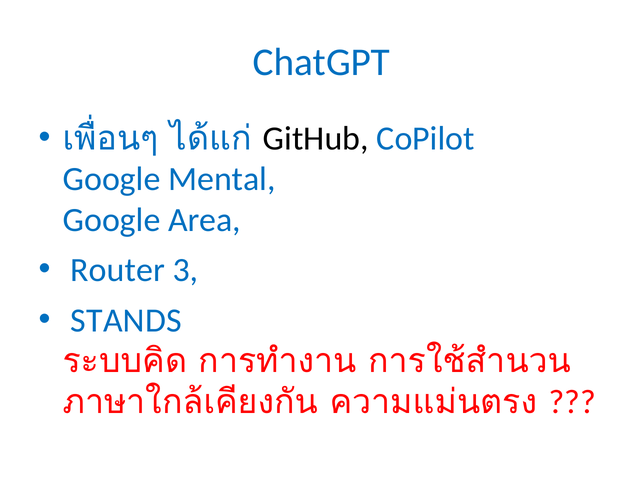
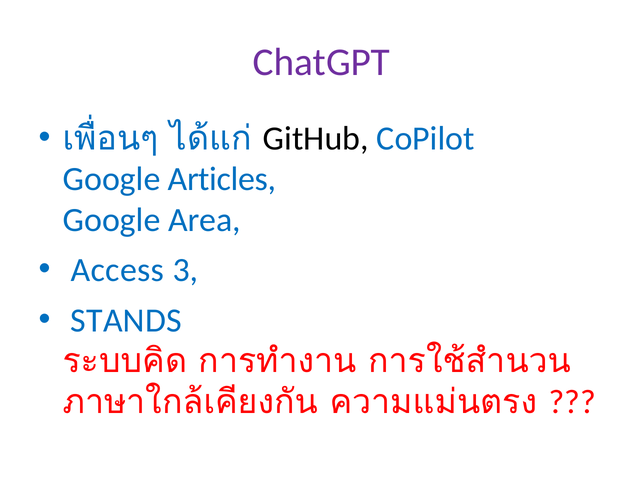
ChatGPT colour: blue -> purple
Mental: Mental -> Articles
Router: Router -> Access
